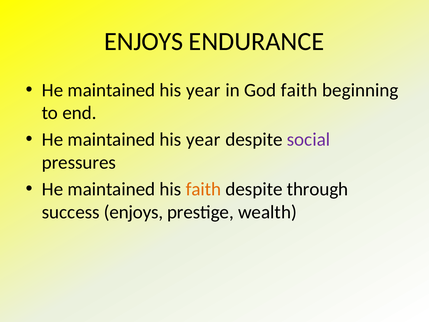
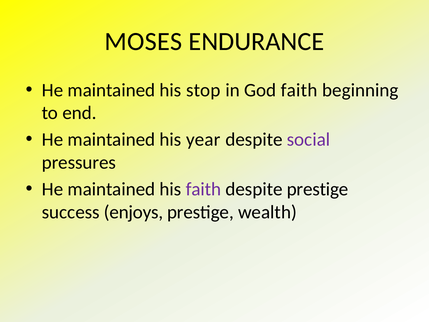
ENJOYS at (144, 42): ENJOYS -> MOSES
year at (203, 90): year -> stop
faith at (203, 189) colour: orange -> purple
despite through: through -> prestige
